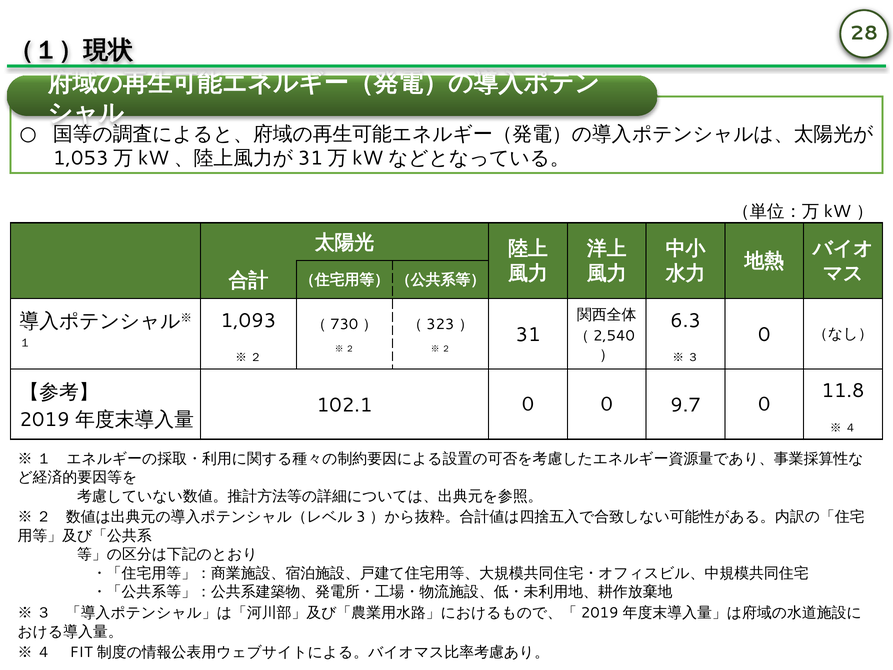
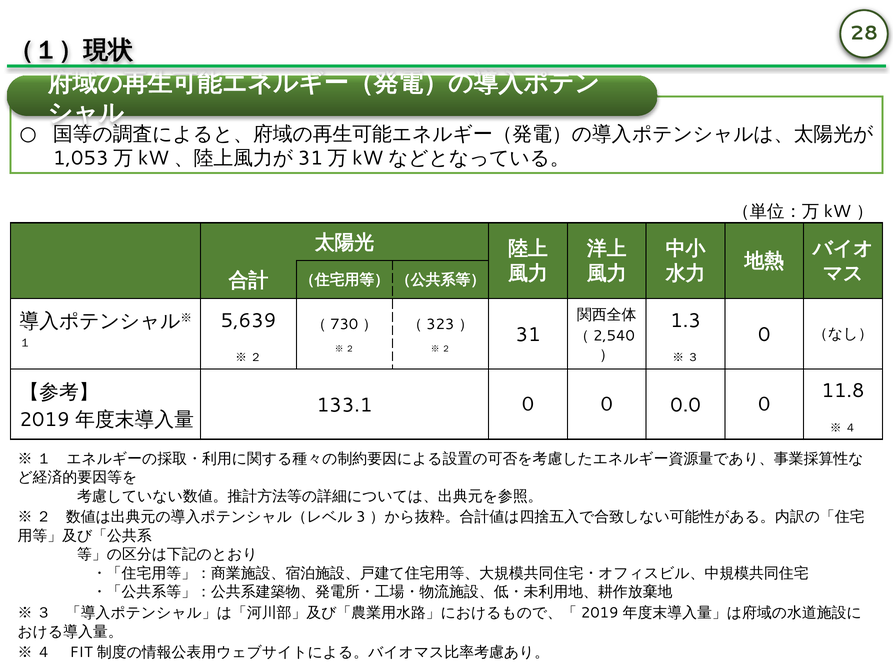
1,093: 1,093 -> 5,639
6.3: 6.3 -> 1.3
102.1: 102.1 -> 133.1
9.7: 9.7 -> 0.0
